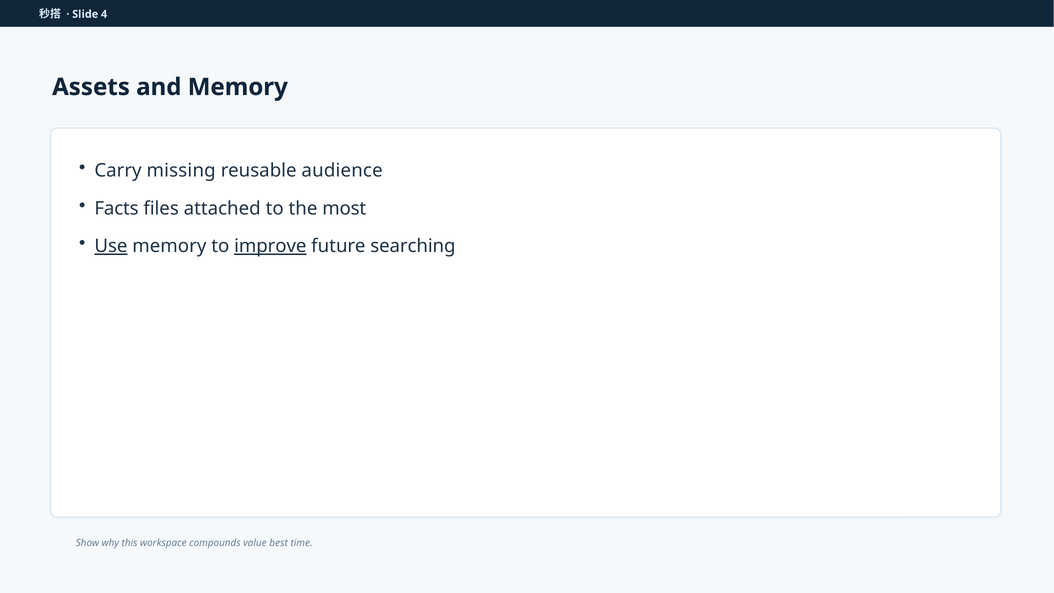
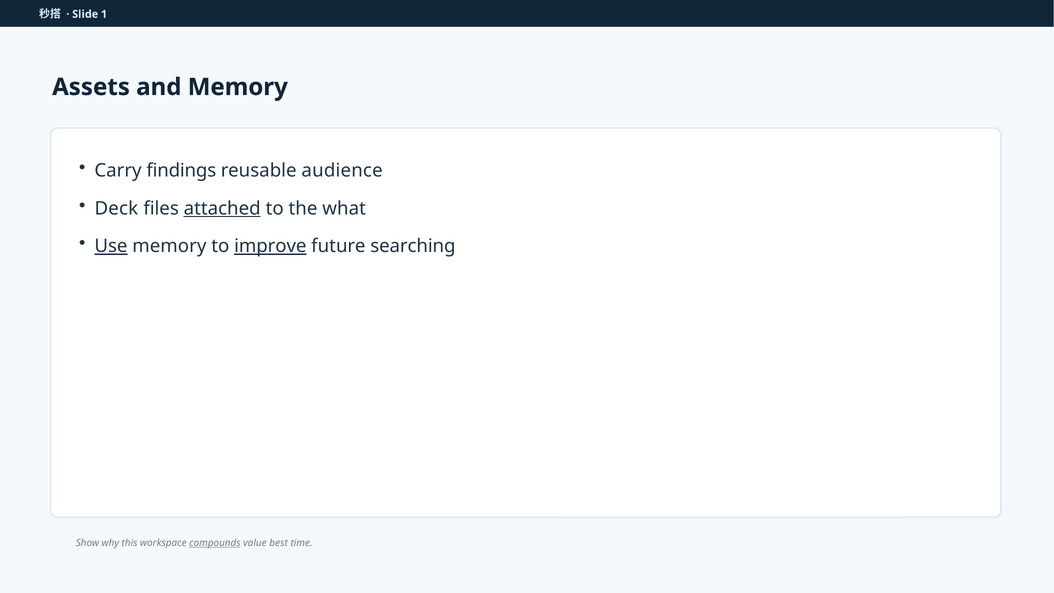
4: 4 -> 1
missing: missing -> findings
Facts: Facts -> Deck
attached underline: none -> present
most: most -> what
compounds underline: none -> present
